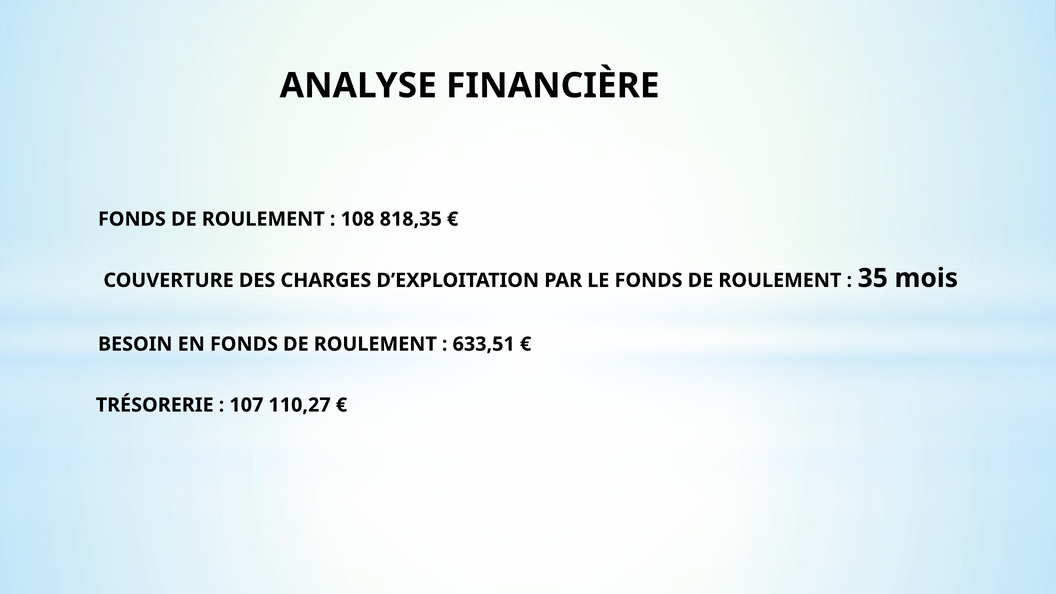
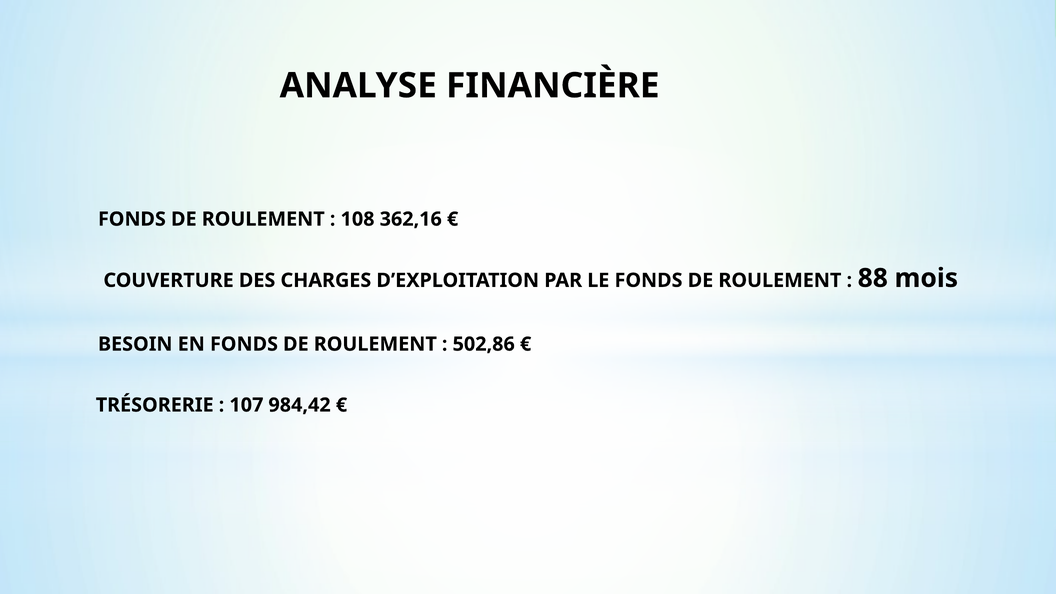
818,35: 818,35 -> 362,16
35: 35 -> 88
633,51: 633,51 -> 502,86
110,27: 110,27 -> 984,42
